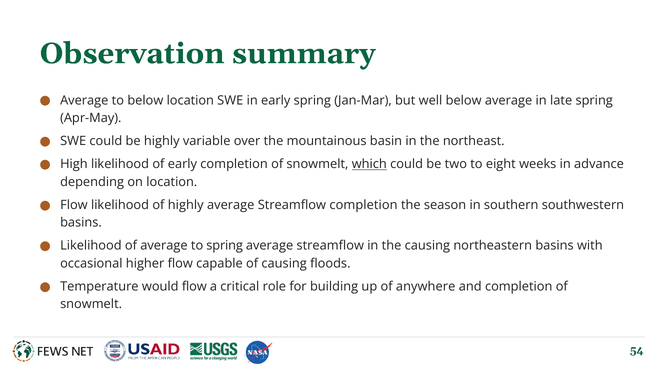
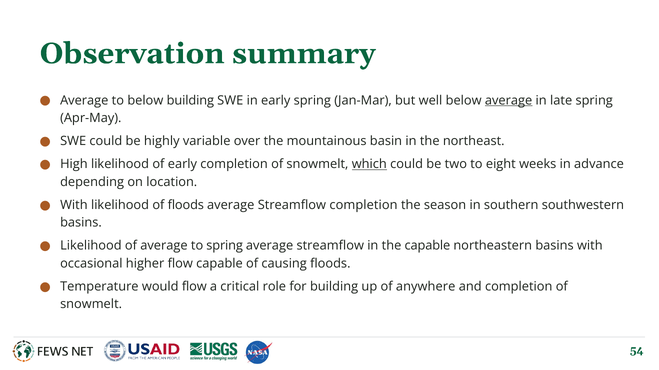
below location: location -> building
average at (509, 101) underline: none -> present
Flow at (74, 205): Flow -> With
of highly: highly -> floods
the causing: causing -> capable
